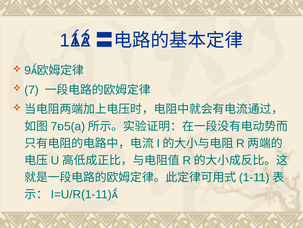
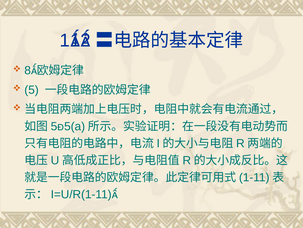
9: 9 -> 8
7 at (32, 90): 7 -> 5
7 at (54, 126): 7 -> 5
